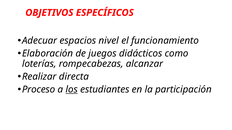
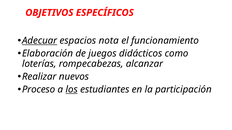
Adecuar underline: none -> present
nivel: nivel -> nota
directa: directa -> nuevos
